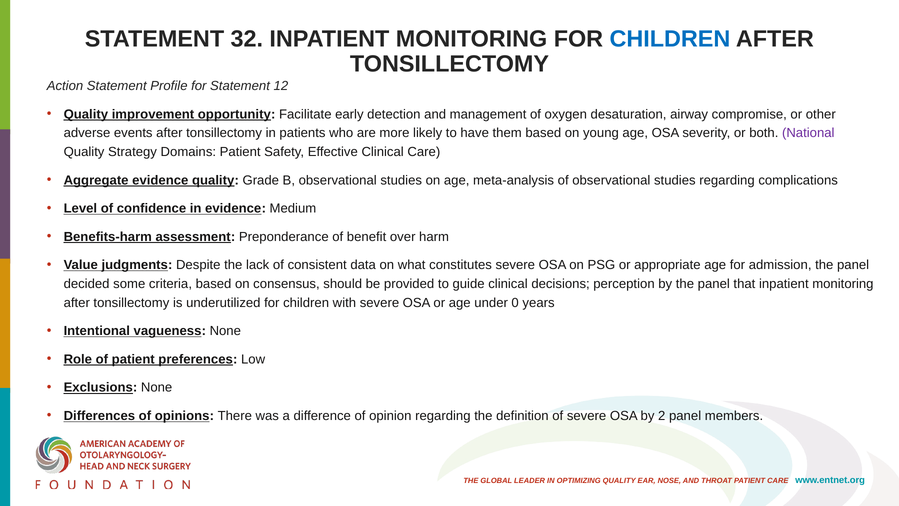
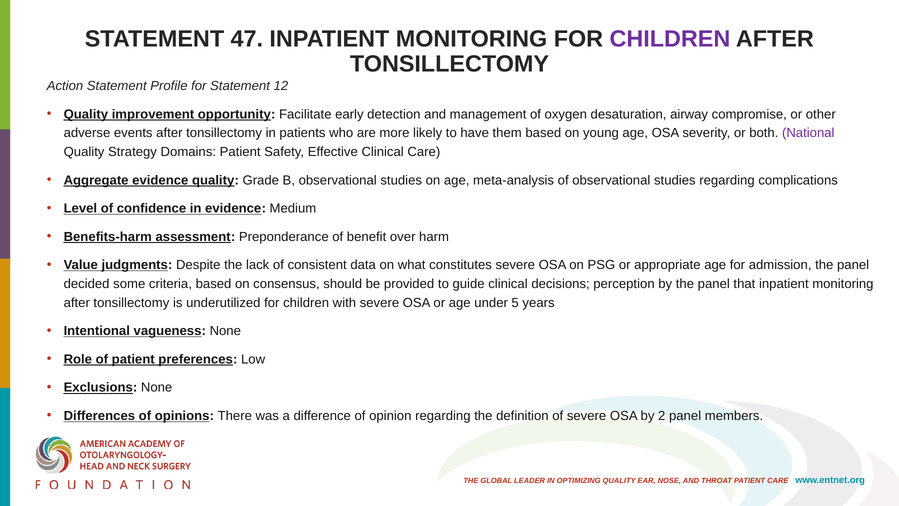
32: 32 -> 47
CHILDREN at (670, 39) colour: blue -> purple
0: 0 -> 5
